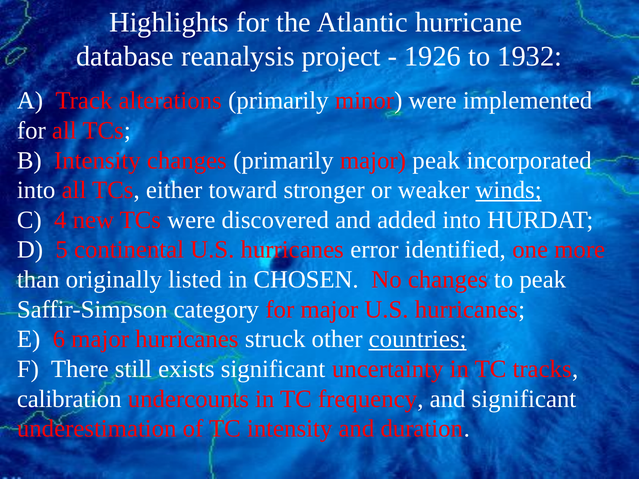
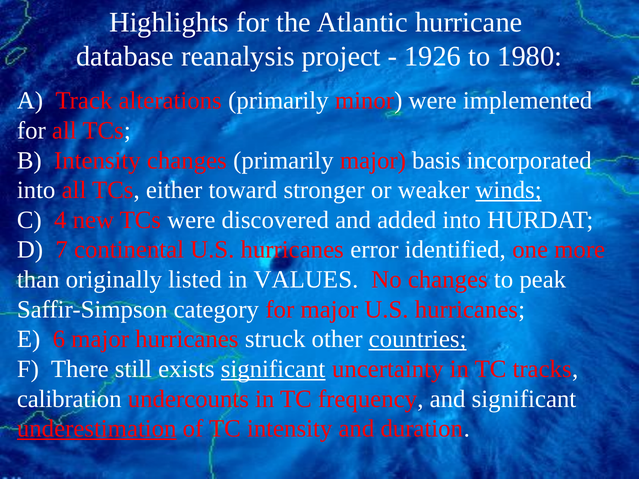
1932: 1932 -> 1980
major peak: peak -> basis
5: 5 -> 7
CHOSEN: CHOSEN -> VALUES
significant at (273, 369) underline: none -> present
underestimation underline: none -> present
